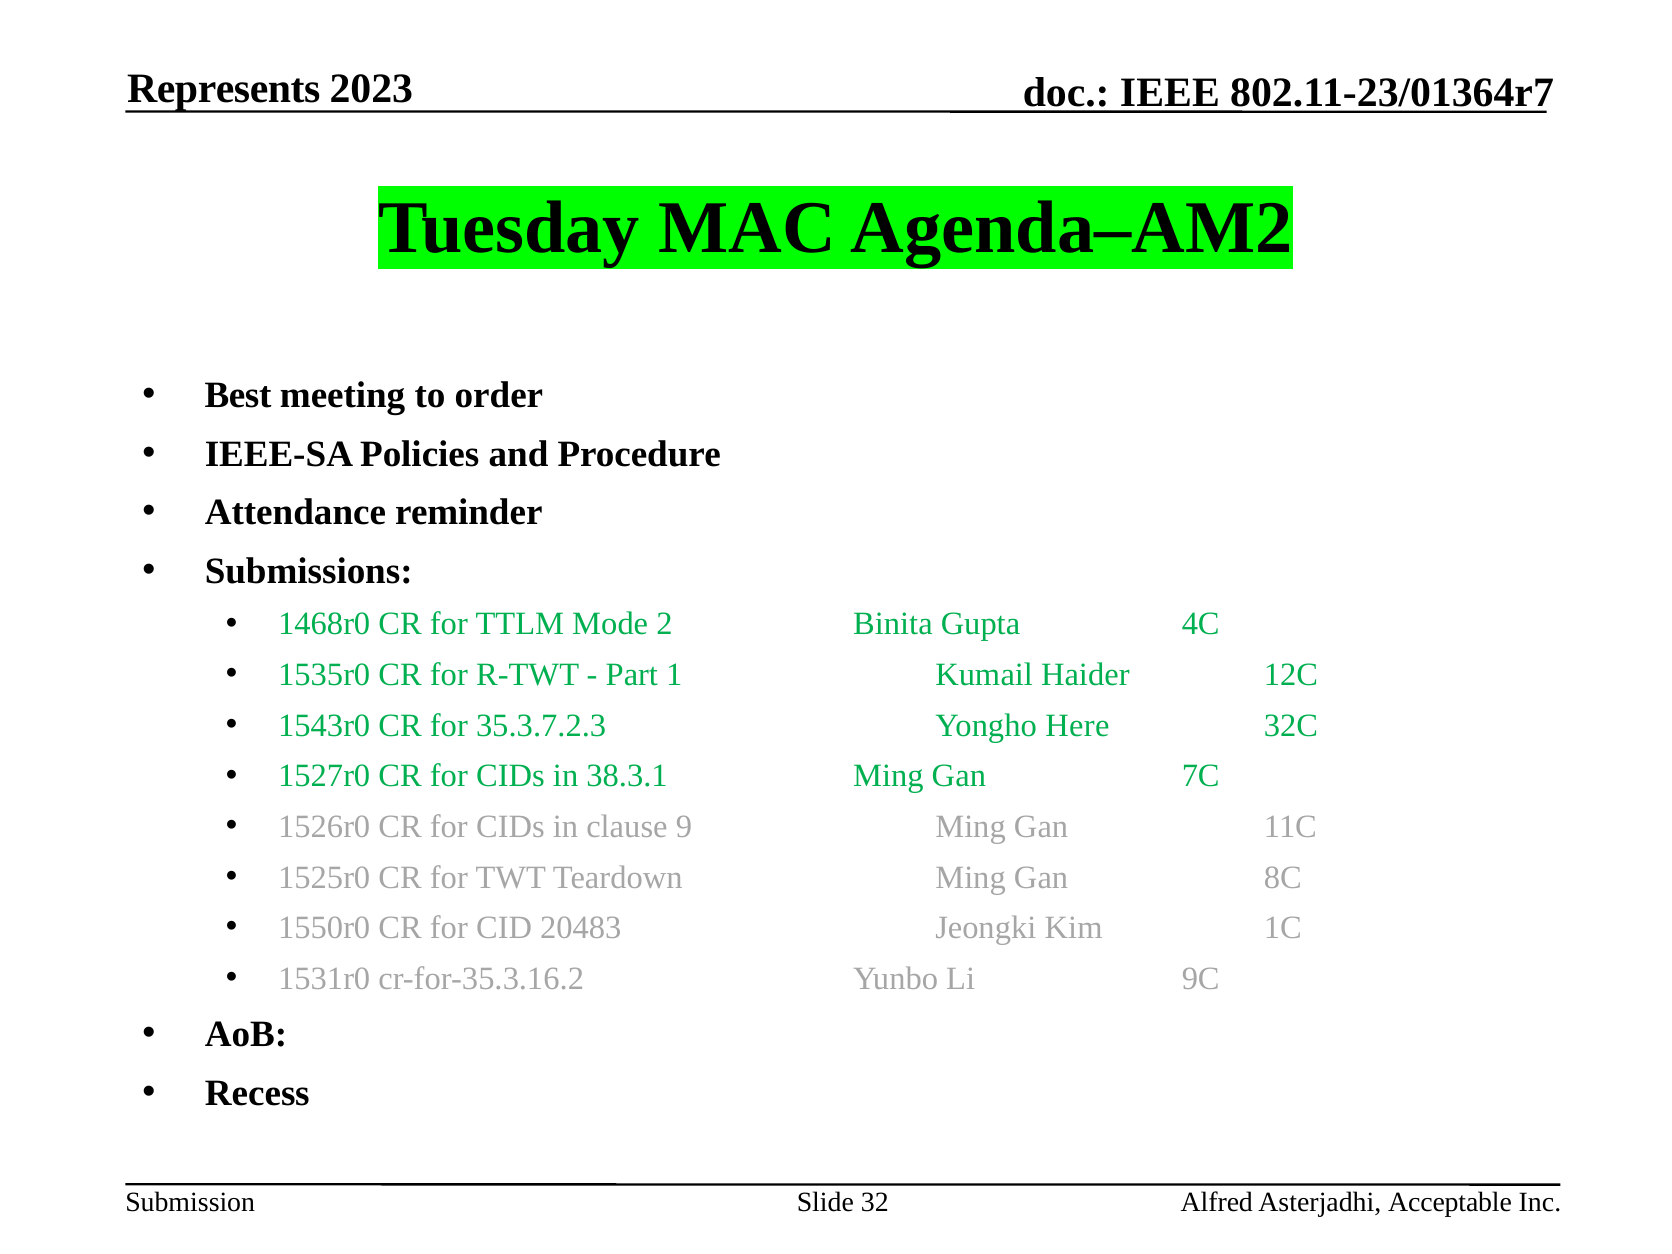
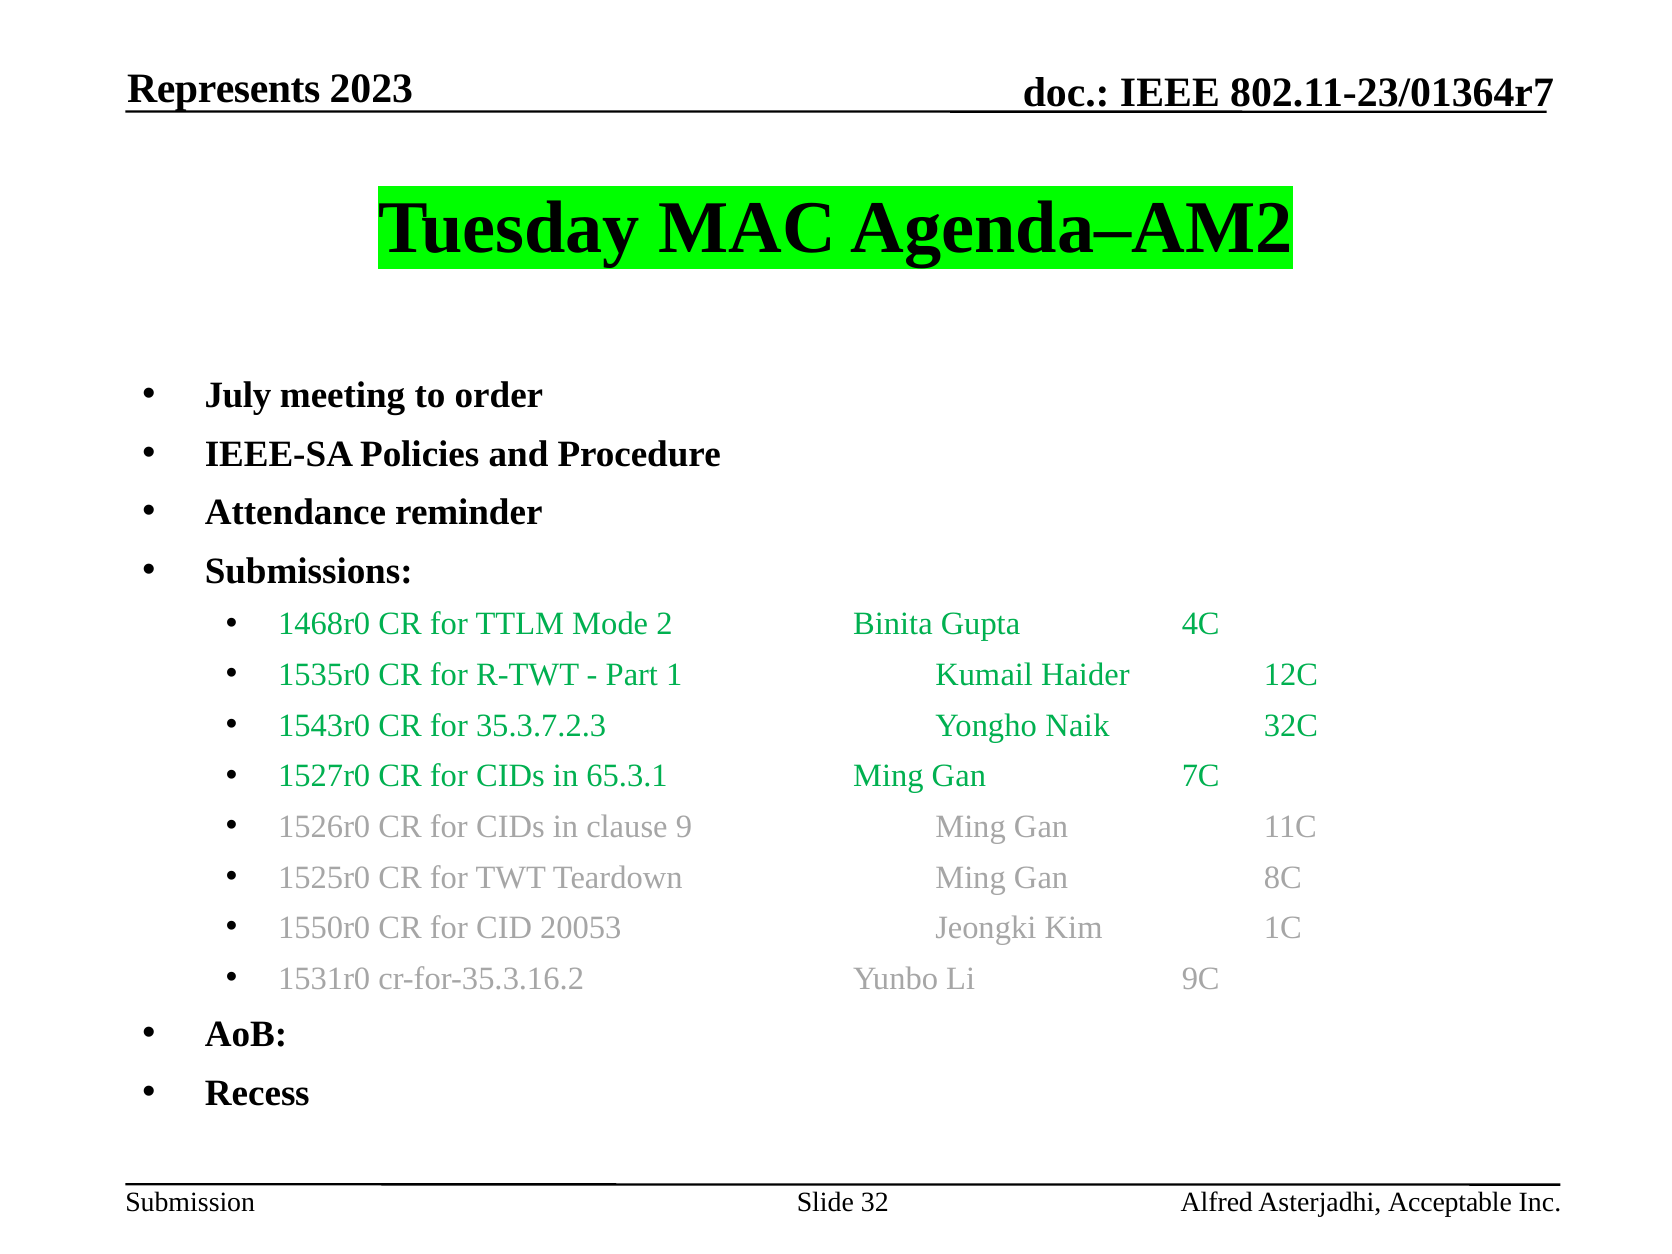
Best: Best -> July
Here: Here -> Naik
38.3.1: 38.3.1 -> 65.3.1
20483: 20483 -> 20053
